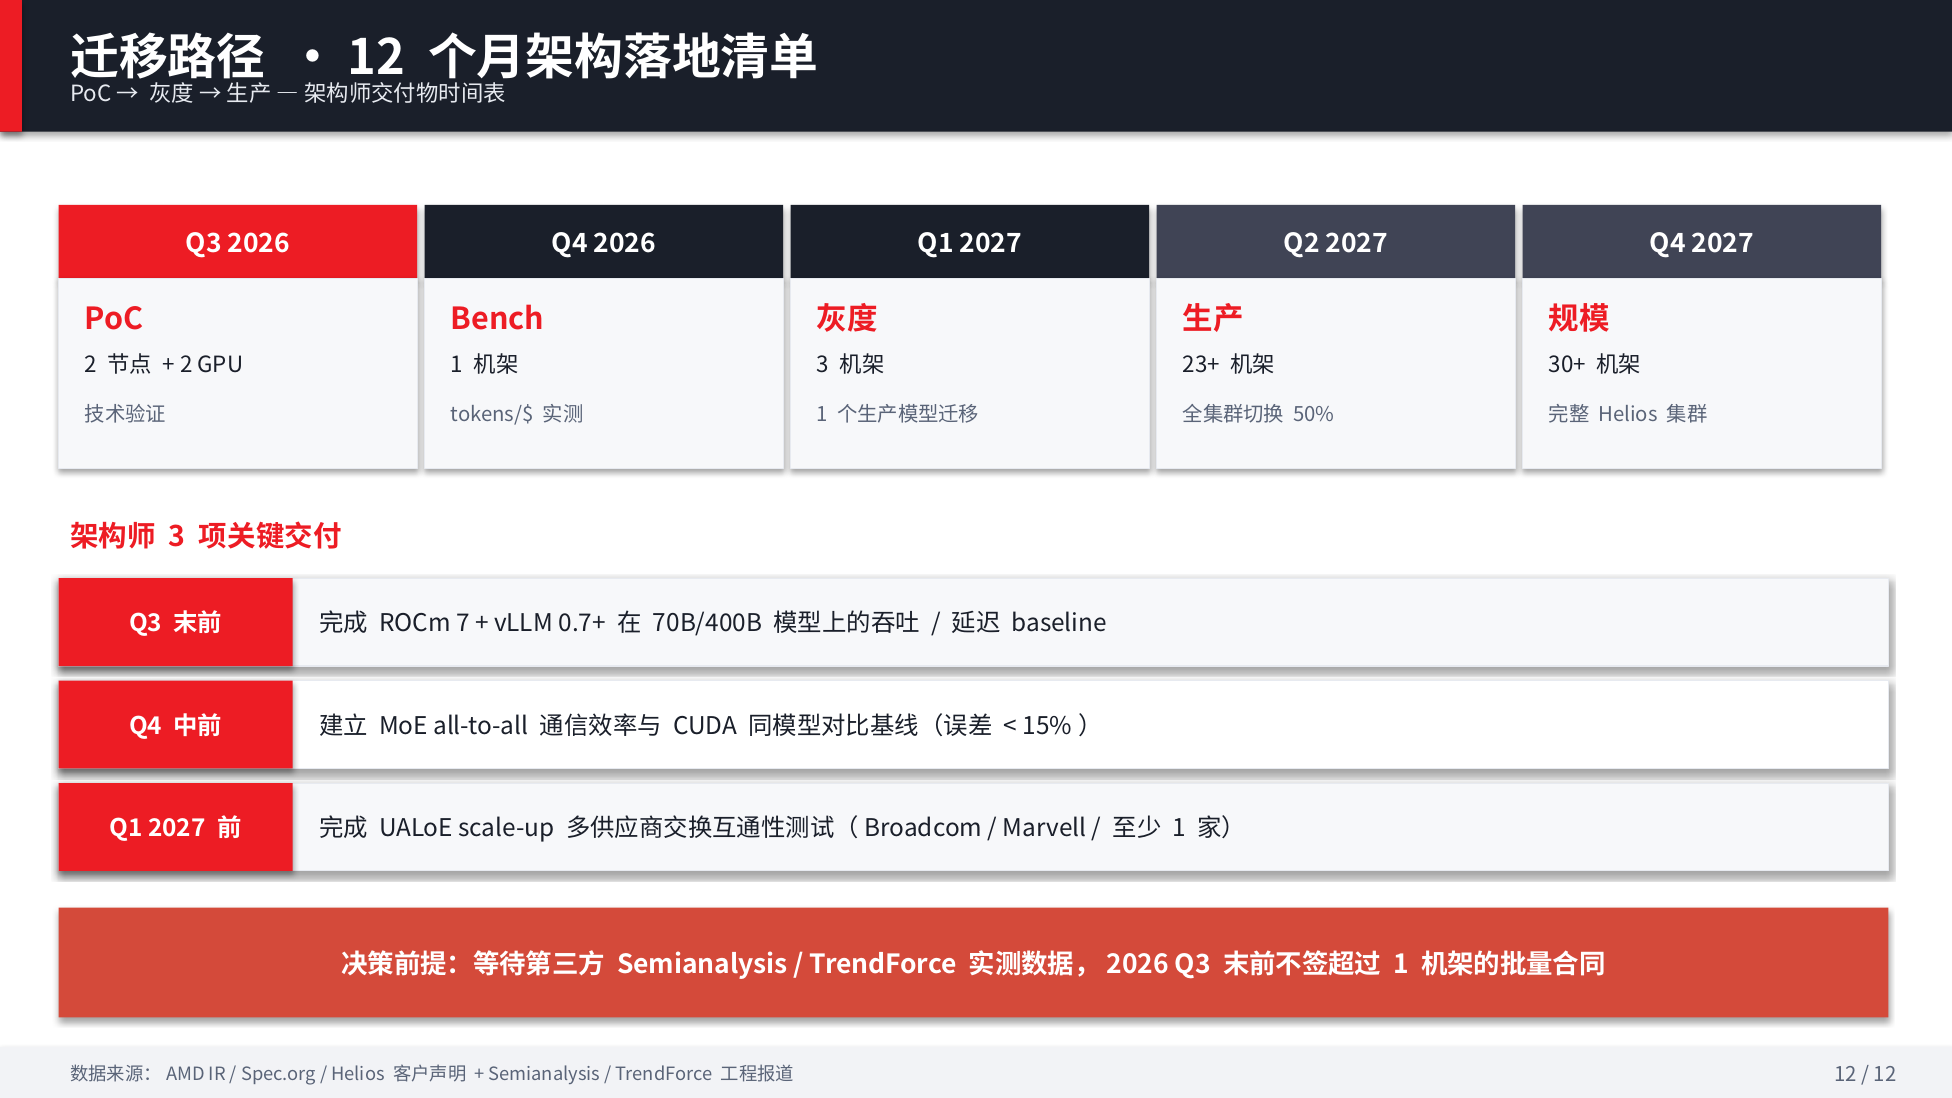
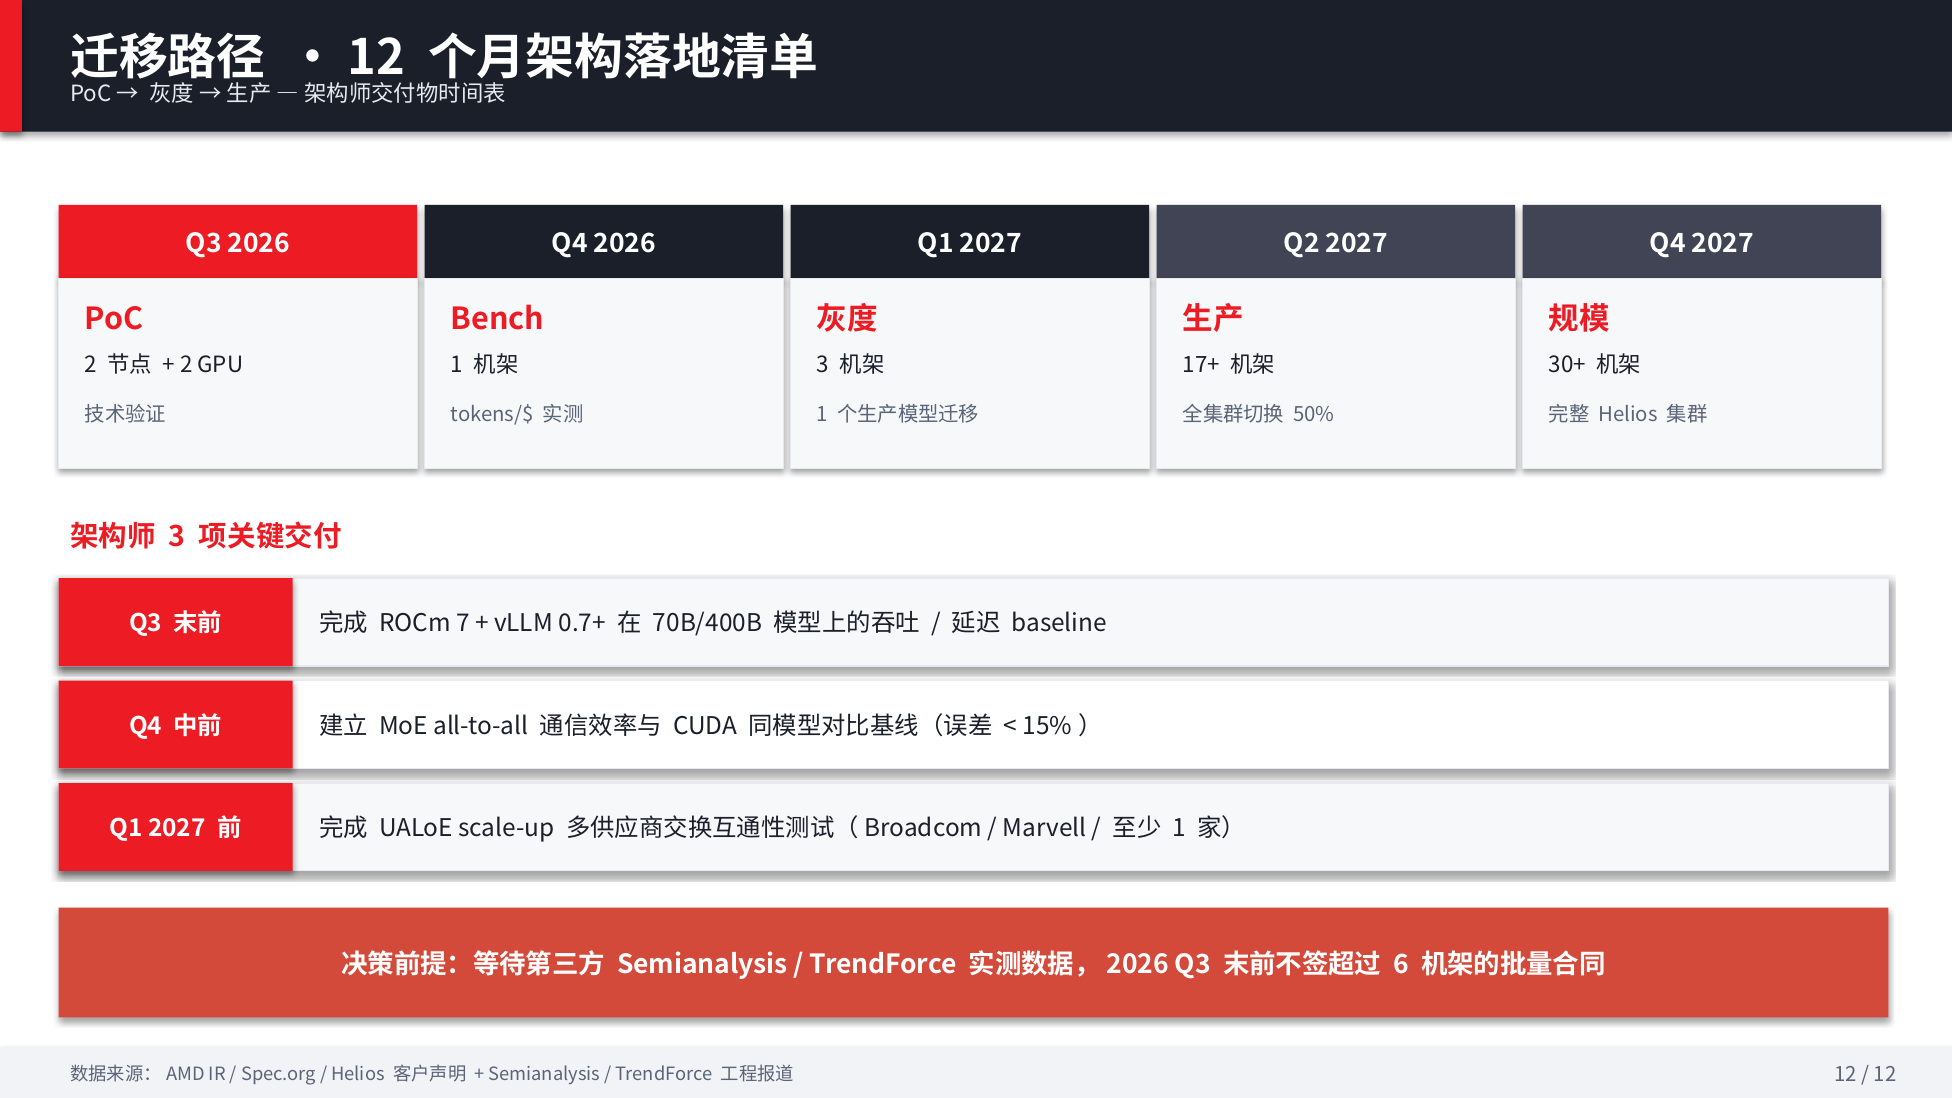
23+: 23+ -> 17+
1 at (1401, 964): 1 -> 6
